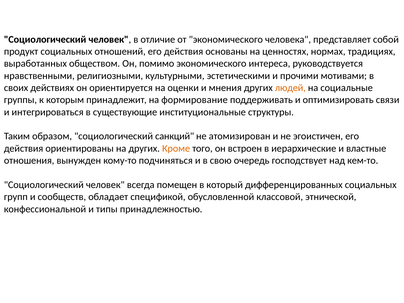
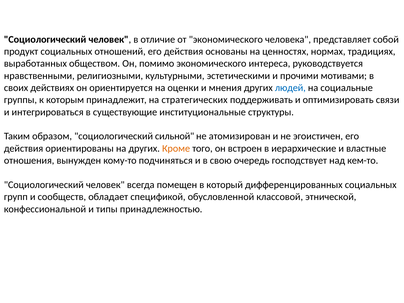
людей colour: orange -> blue
формирование: формирование -> стратегических
санкций: санкций -> сильной
